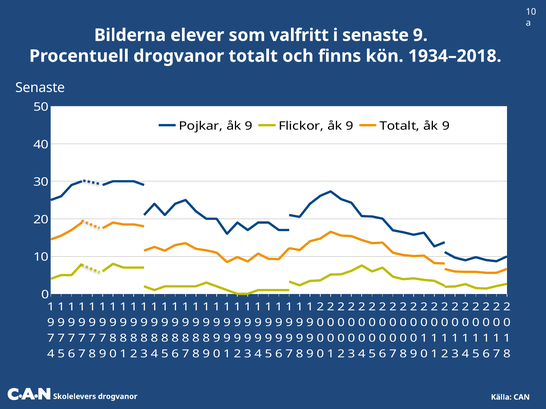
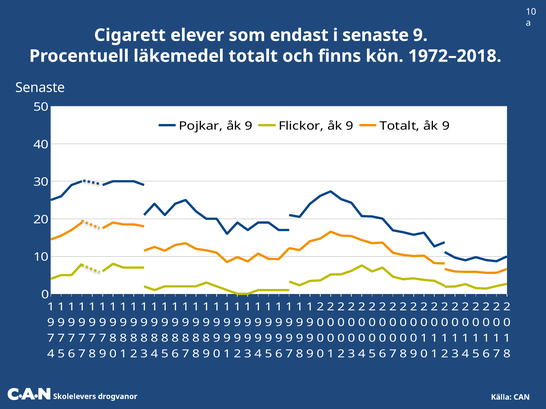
Bilderna: Bilderna -> Cigarett
valfritt: valfritt -> endast
Procentuell drogvanor: drogvanor -> läkemedel
1934–2018: 1934–2018 -> 1972–2018
